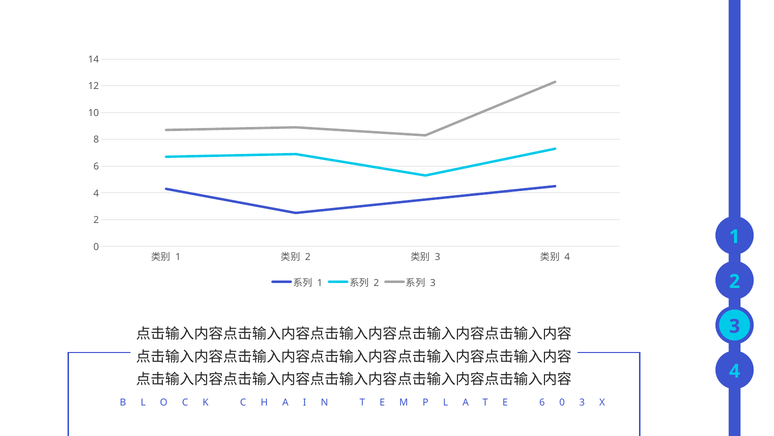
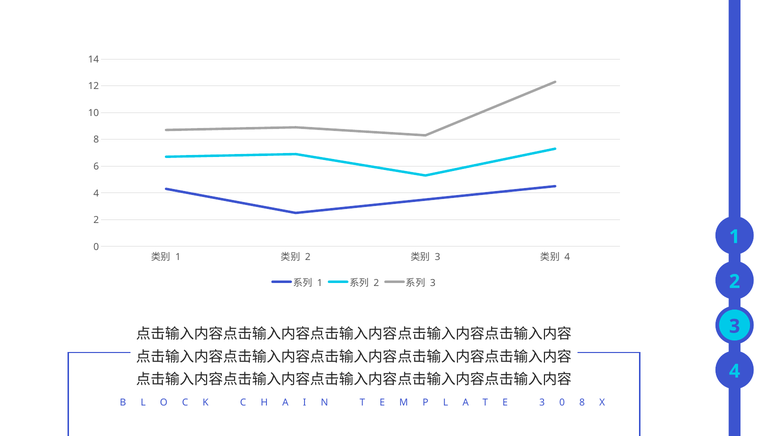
6 at (542, 402): 6 -> 3
3 at (582, 402): 3 -> 8
